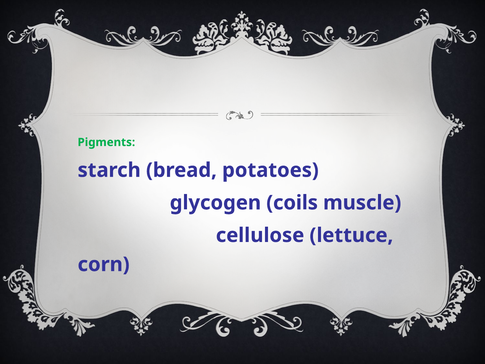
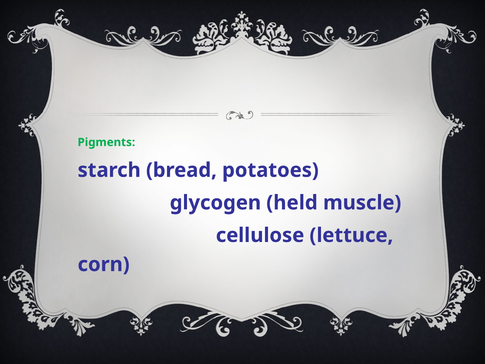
coils: coils -> held
